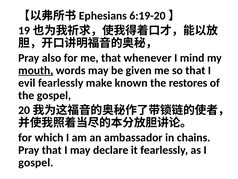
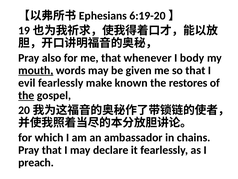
mind: mind -> body
the at (26, 95) underline: none -> present
gospel at (36, 162): gospel -> preach
